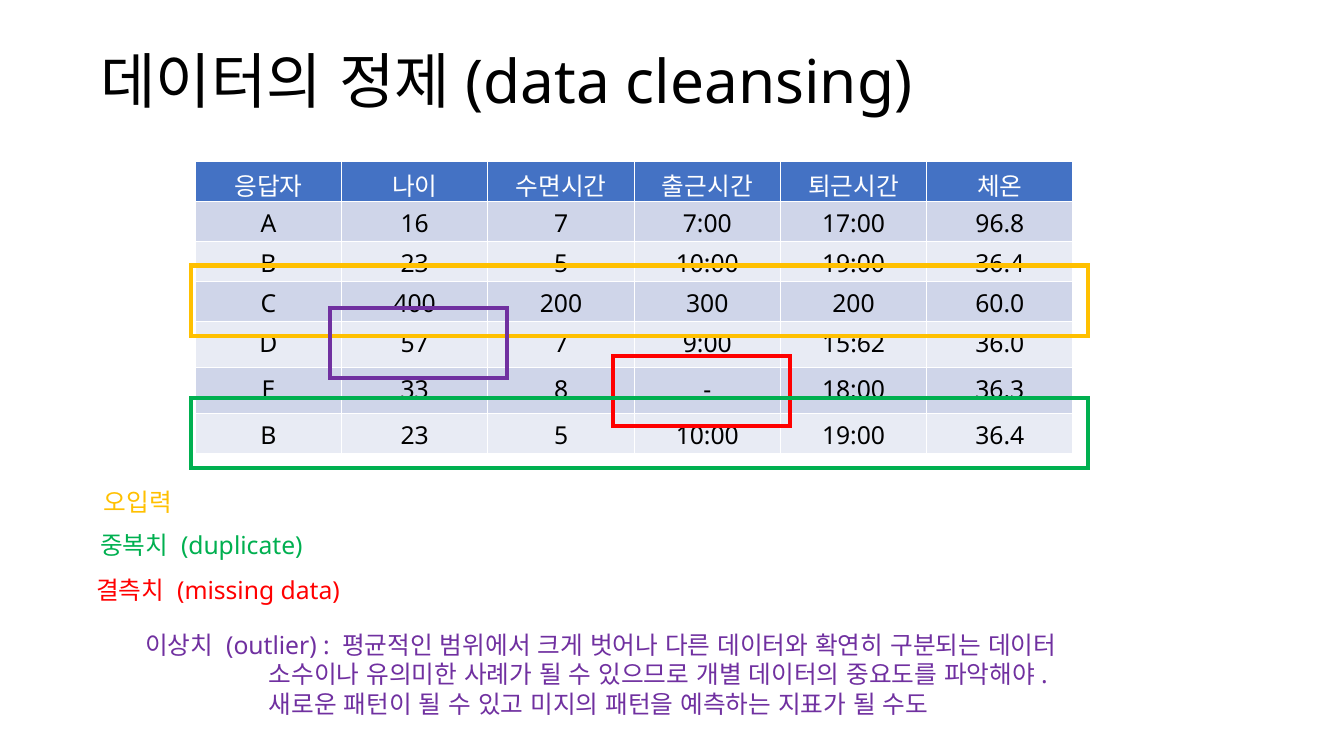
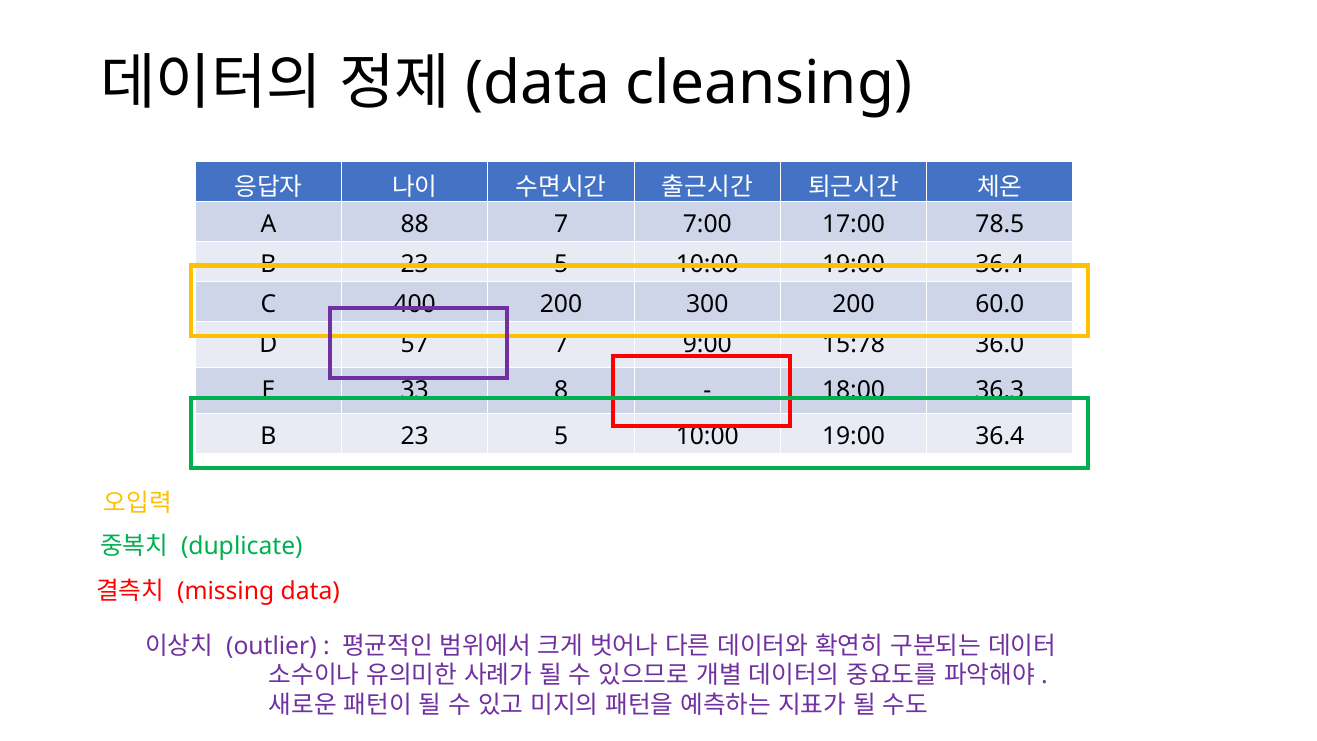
16: 16 -> 88
96.8: 96.8 -> 78.5
15:62: 15:62 -> 15:78
